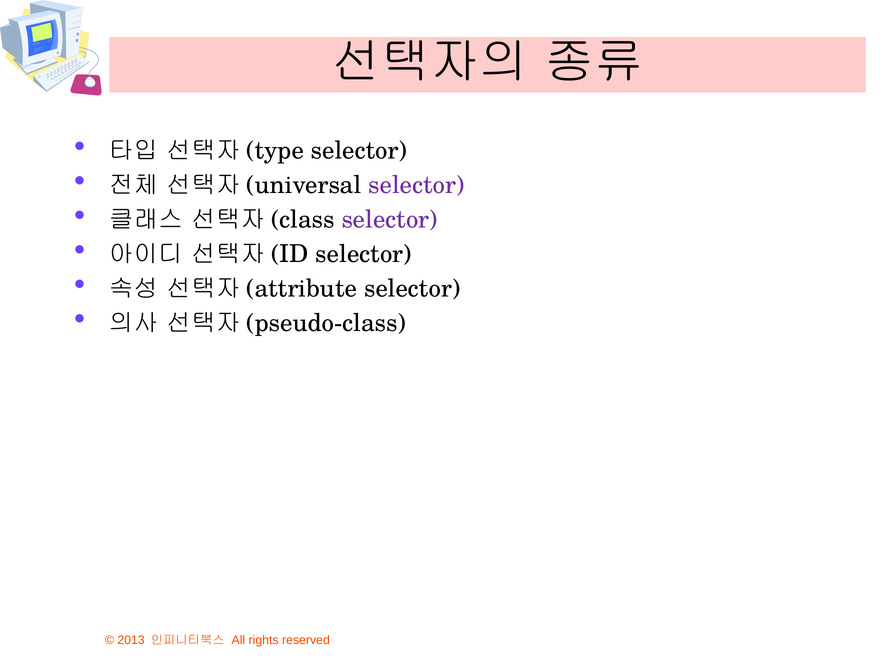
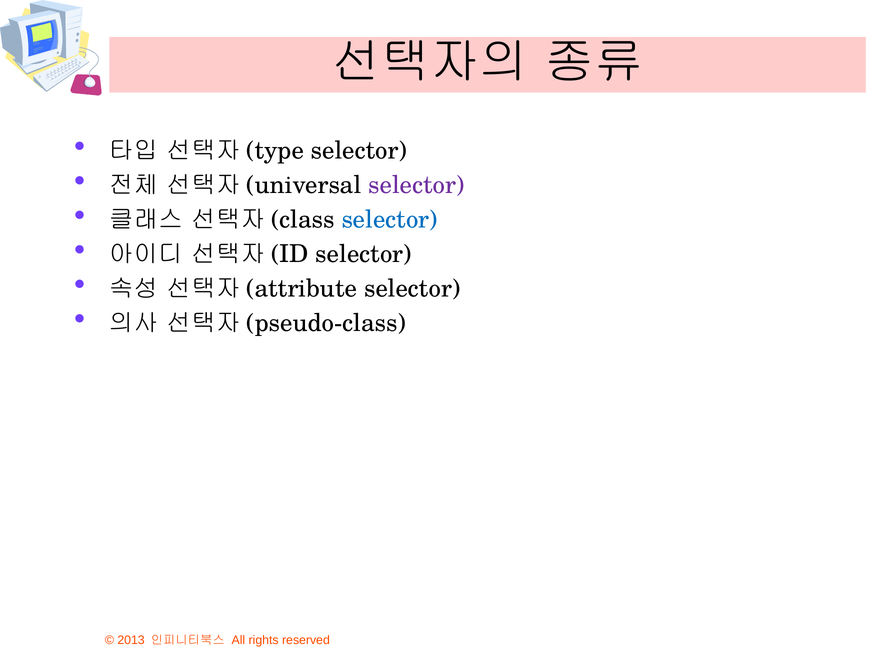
selector at (390, 220) colour: purple -> blue
